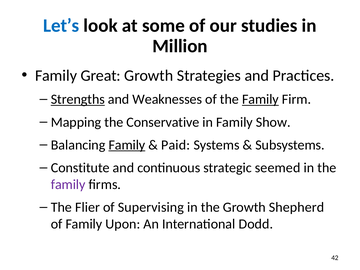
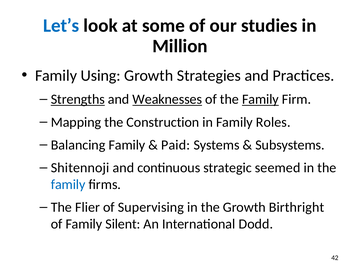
Great: Great -> Using
Weaknesses underline: none -> present
Conservative: Conservative -> Construction
Show: Show -> Roles
Family at (127, 145) underline: present -> none
Constitute: Constitute -> Shitennoji
family at (68, 184) colour: purple -> blue
Shepherd: Shepherd -> Birthright
Upon: Upon -> Silent
